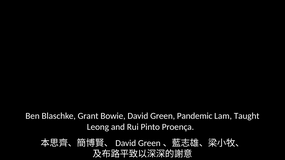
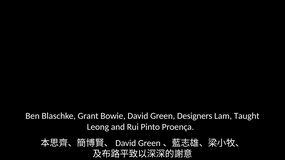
Pandemic: Pandemic -> Designers
